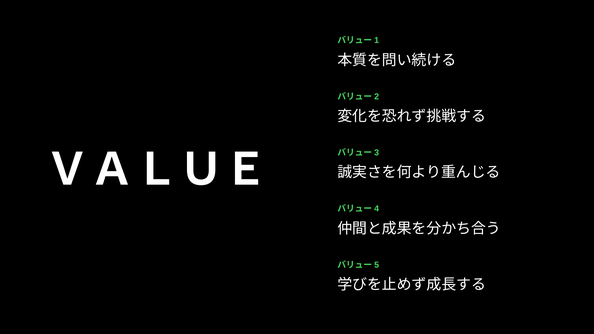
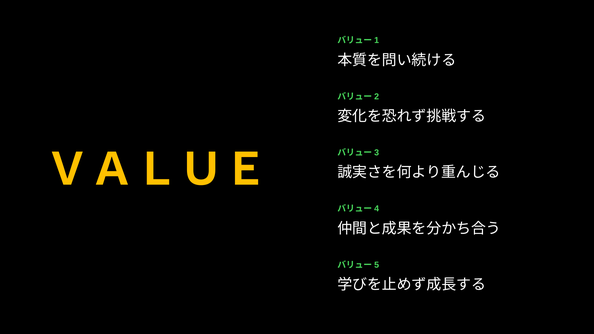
ＶＡＬＵＥ colour: white -> yellow
